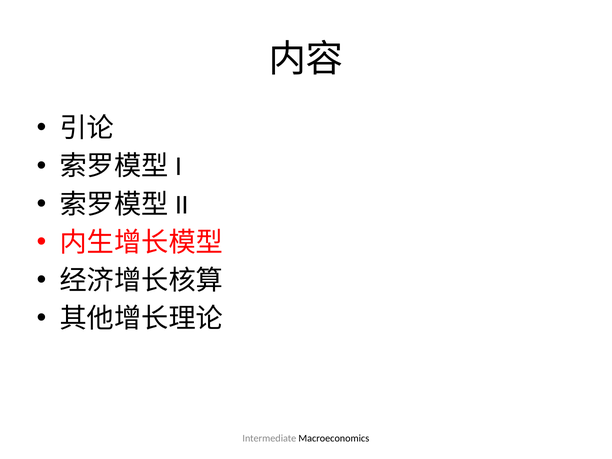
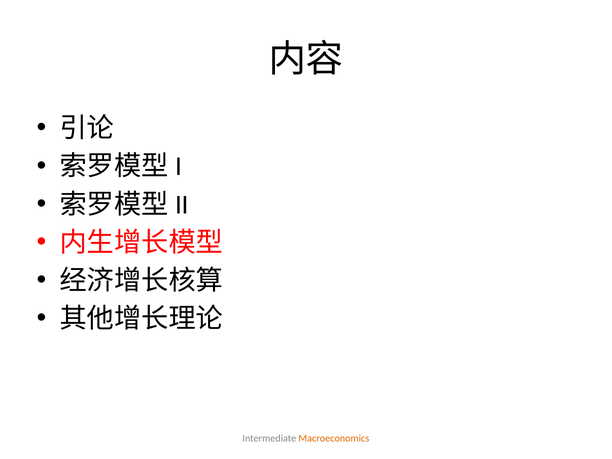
Macroeconomics colour: black -> orange
